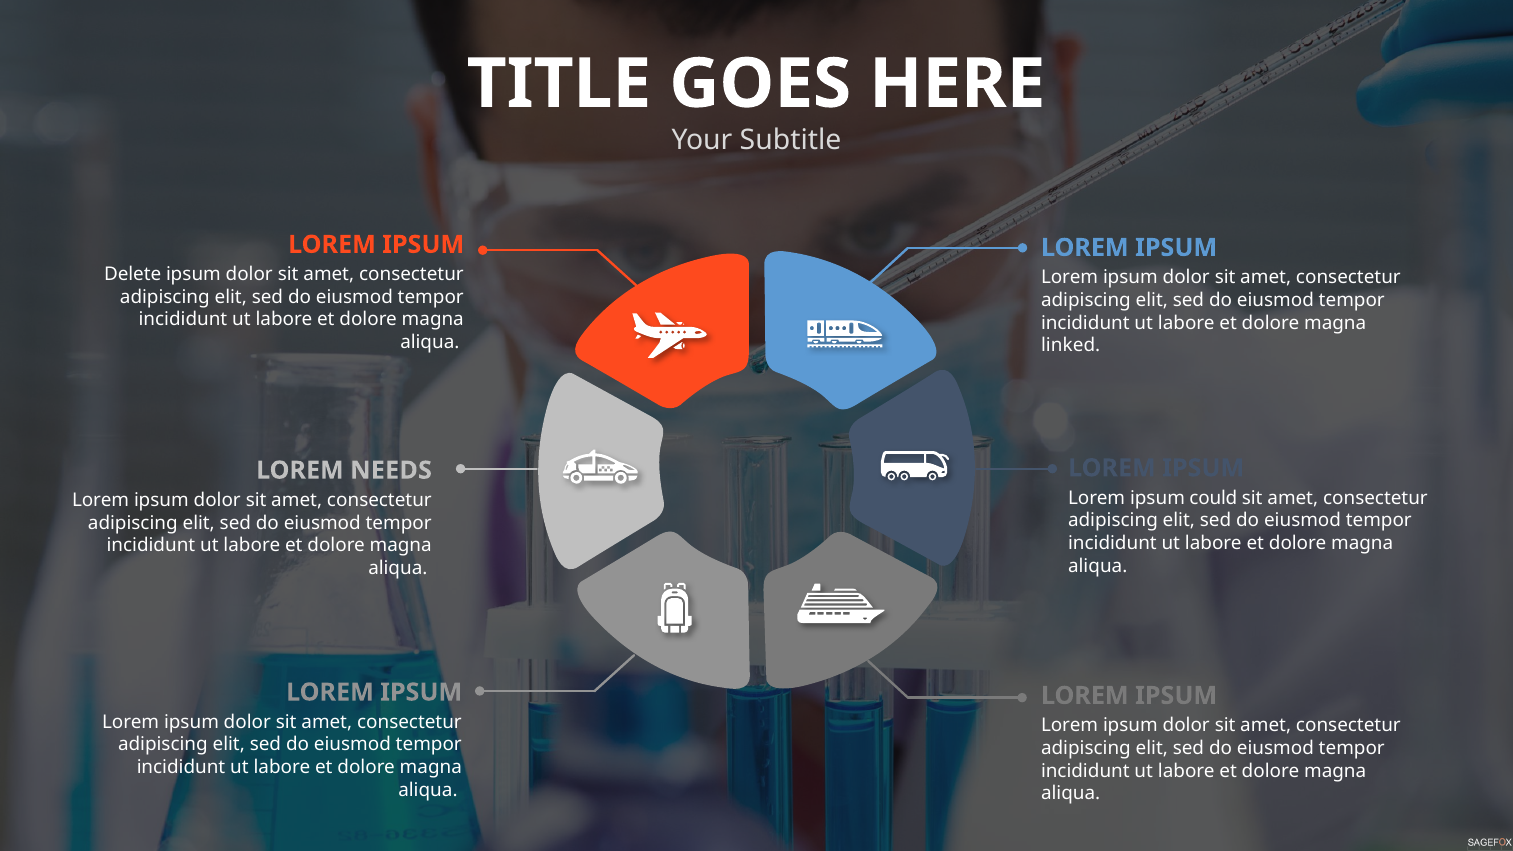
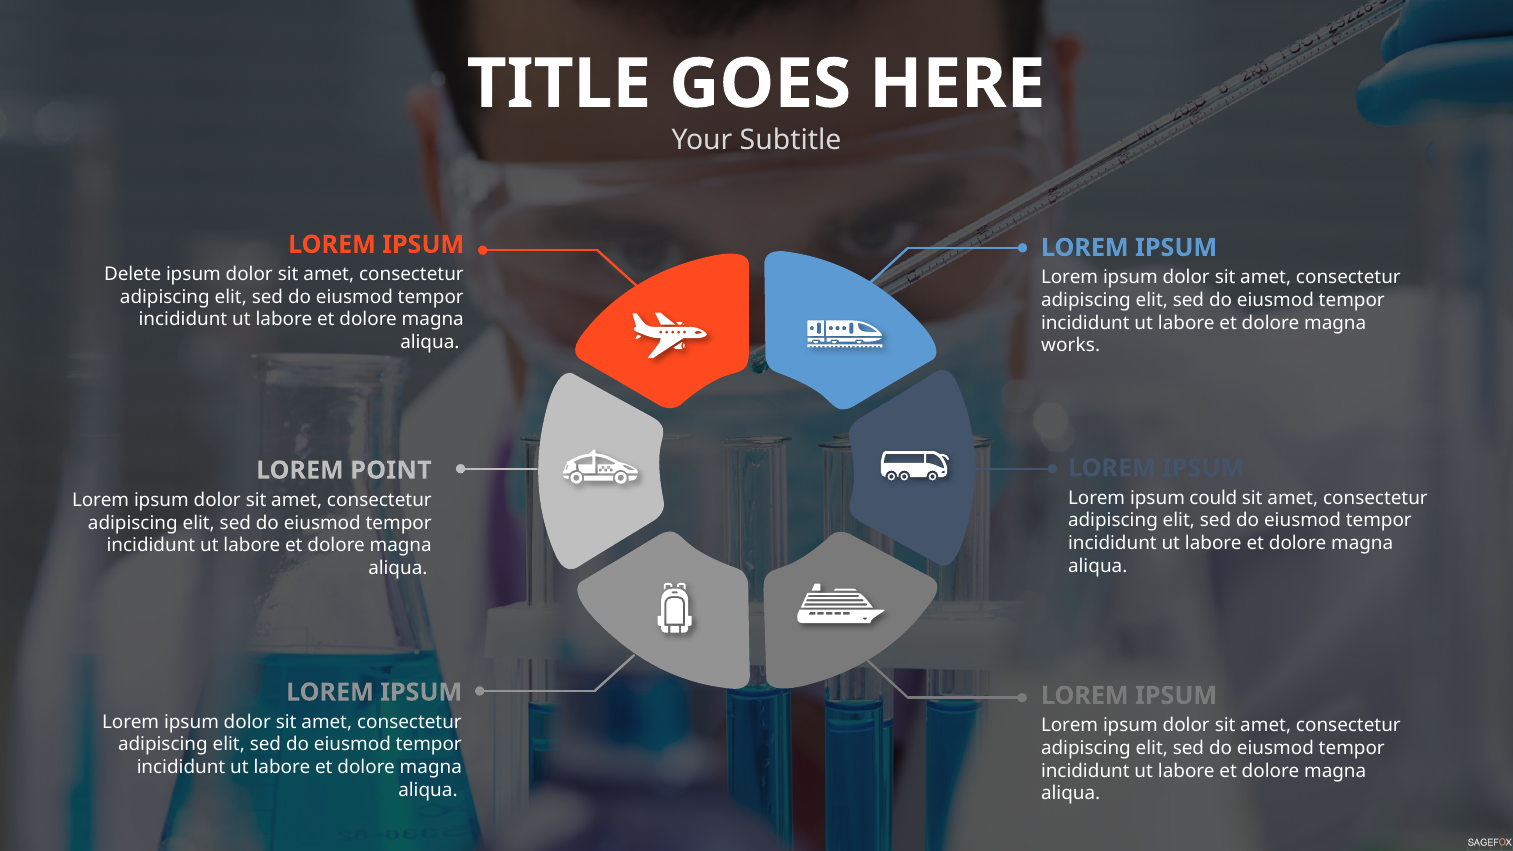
linked: linked -> works
NEEDS: NEEDS -> POINT
